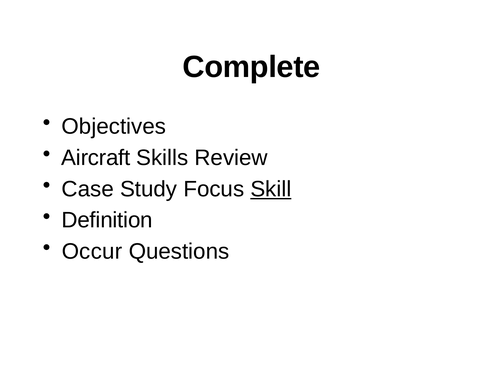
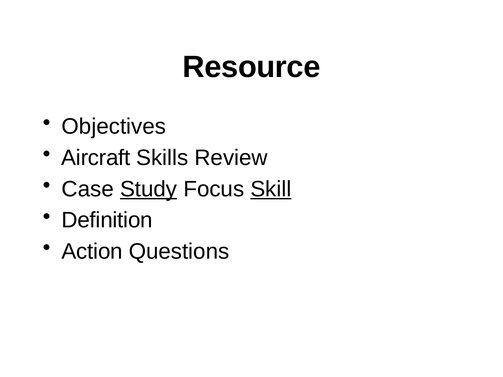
Complete: Complete -> Resource
Study underline: none -> present
Occur: Occur -> Action
